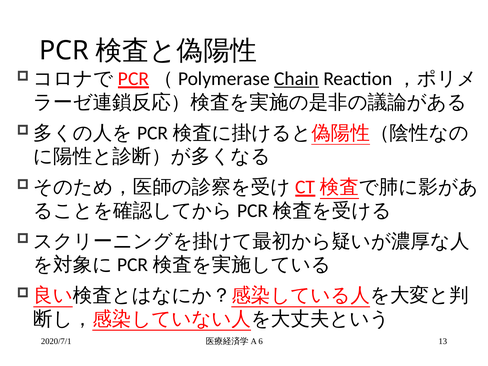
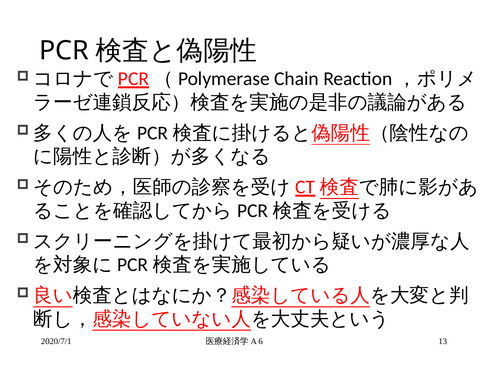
Chain underline: present -> none
